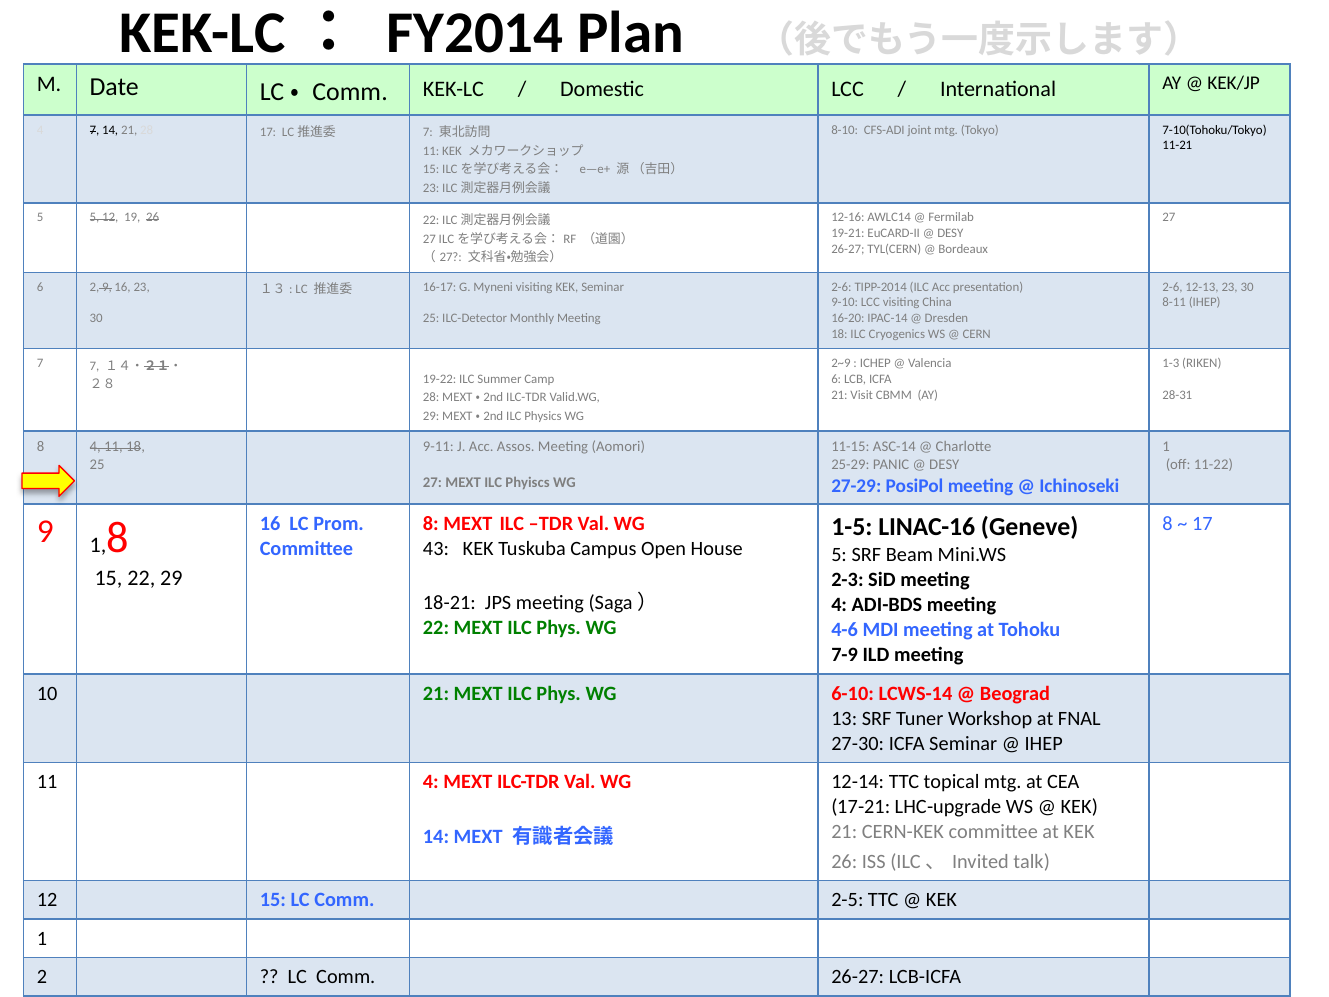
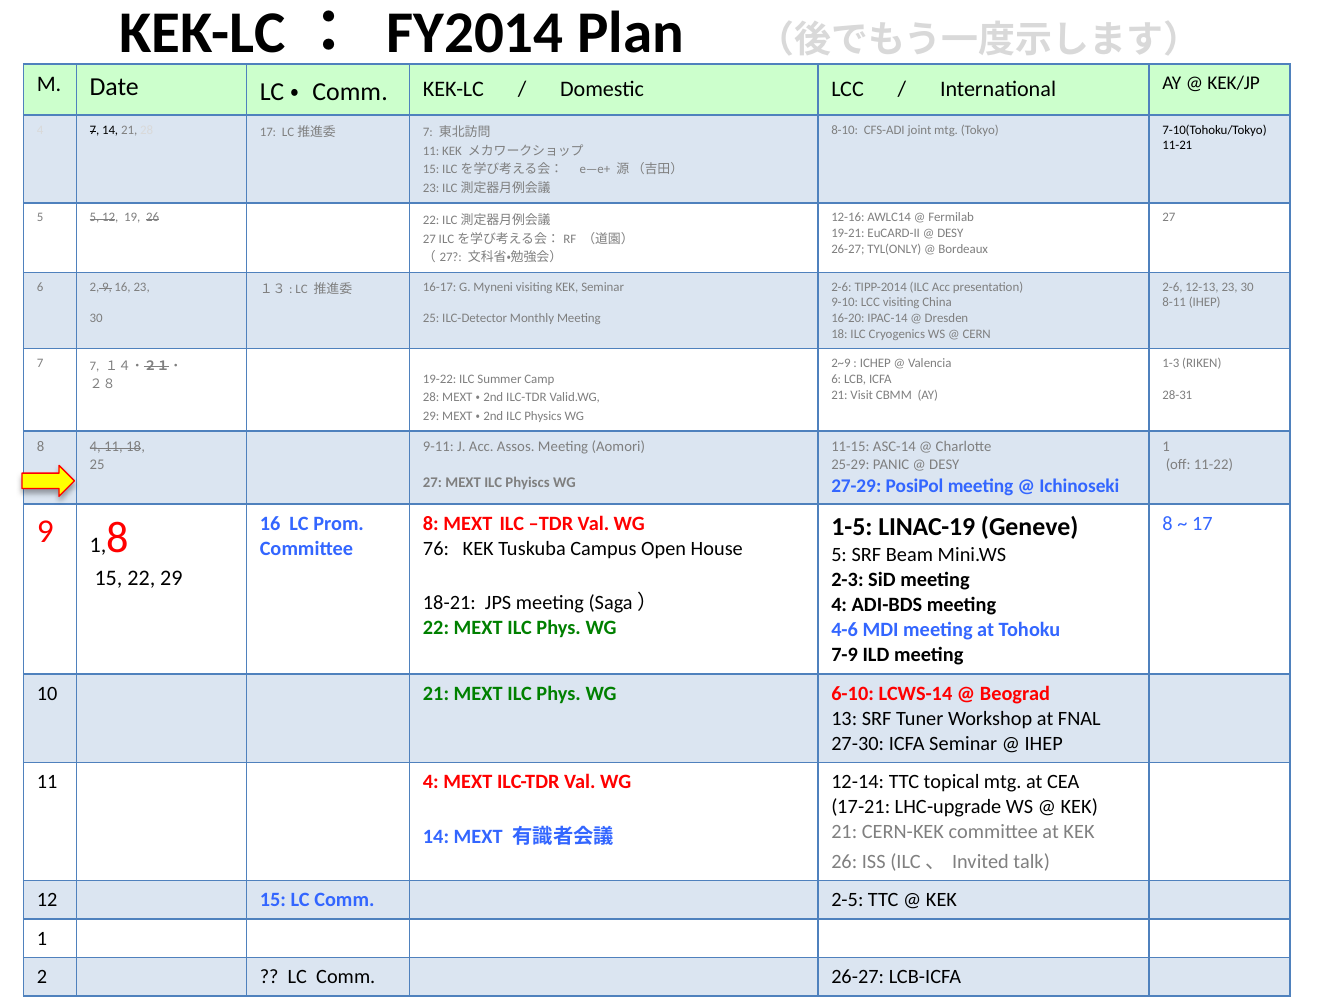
TYL(CERN: TYL(CERN -> TYL(ONLY
LINAC-16: LINAC-16 -> LINAC-19
43: 43 -> 76
